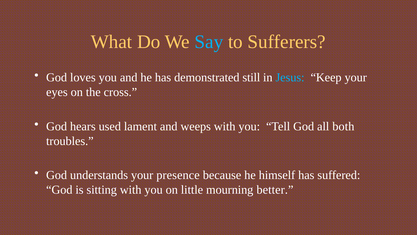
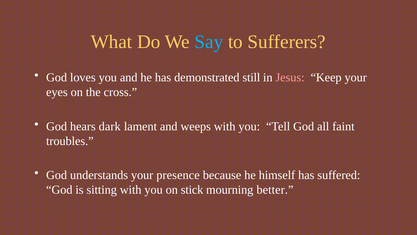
Jesus colour: light blue -> pink
used: used -> dark
both: both -> faint
little: little -> stick
